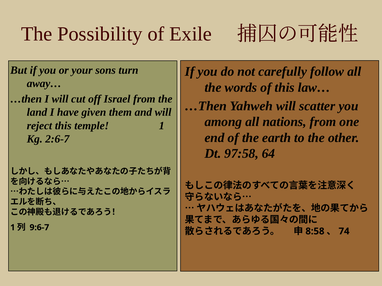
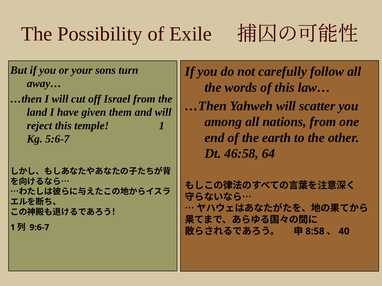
2:6-7: 2:6-7 -> 5:6-7
97:58: 97:58 -> 46:58
74: 74 -> 40
